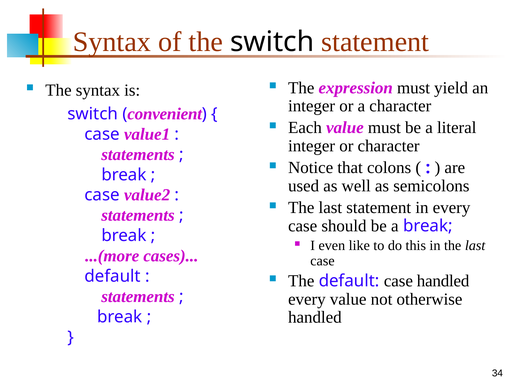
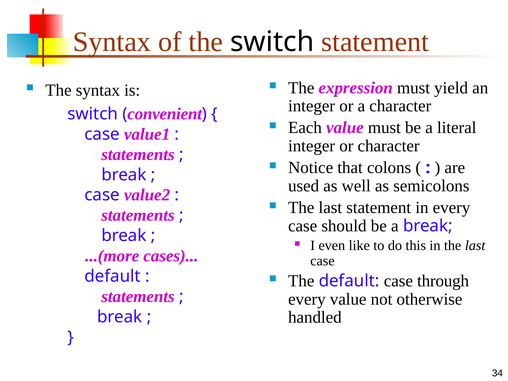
case handled: handled -> through
